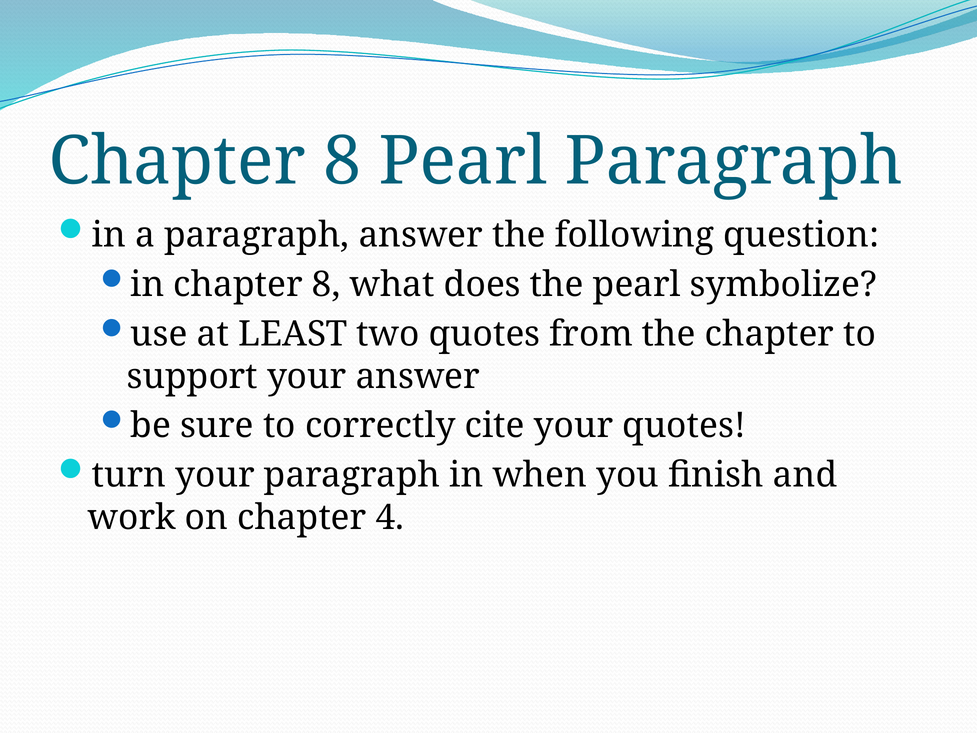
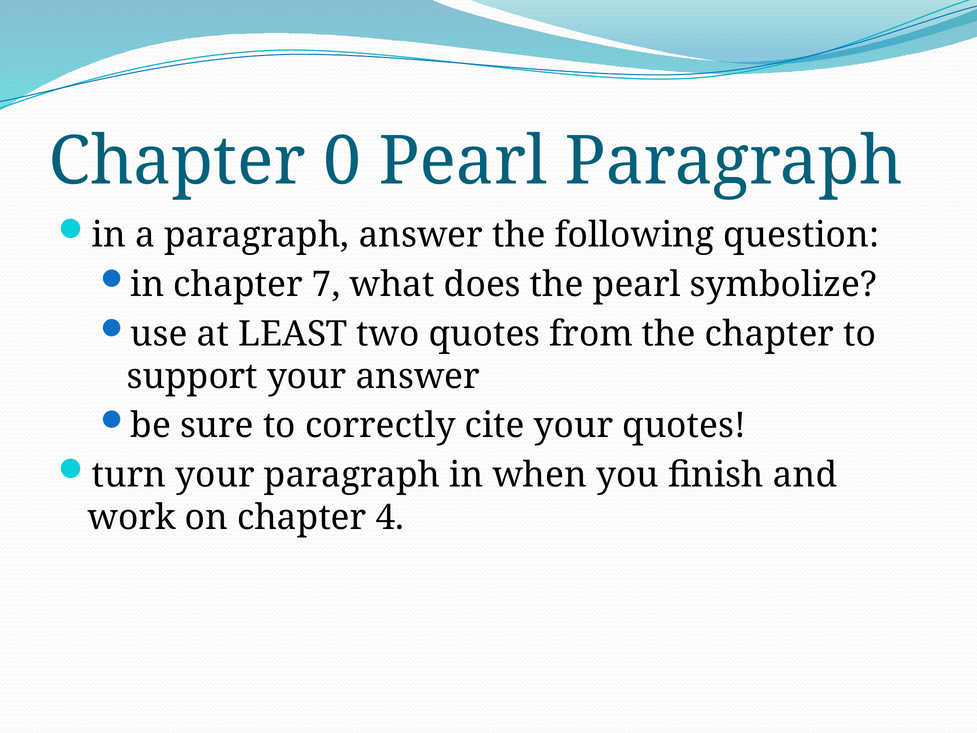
8 at (342, 161): 8 -> 0
in chapter 8: 8 -> 7
